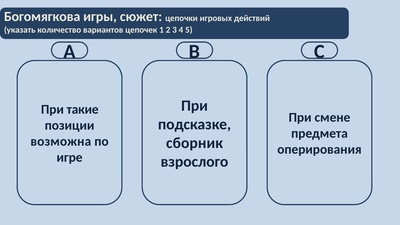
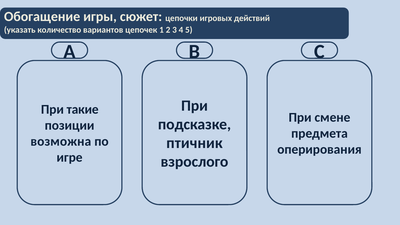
Богомягкова: Богомягкова -> Обогащение
сборник: сборник -> птичник
